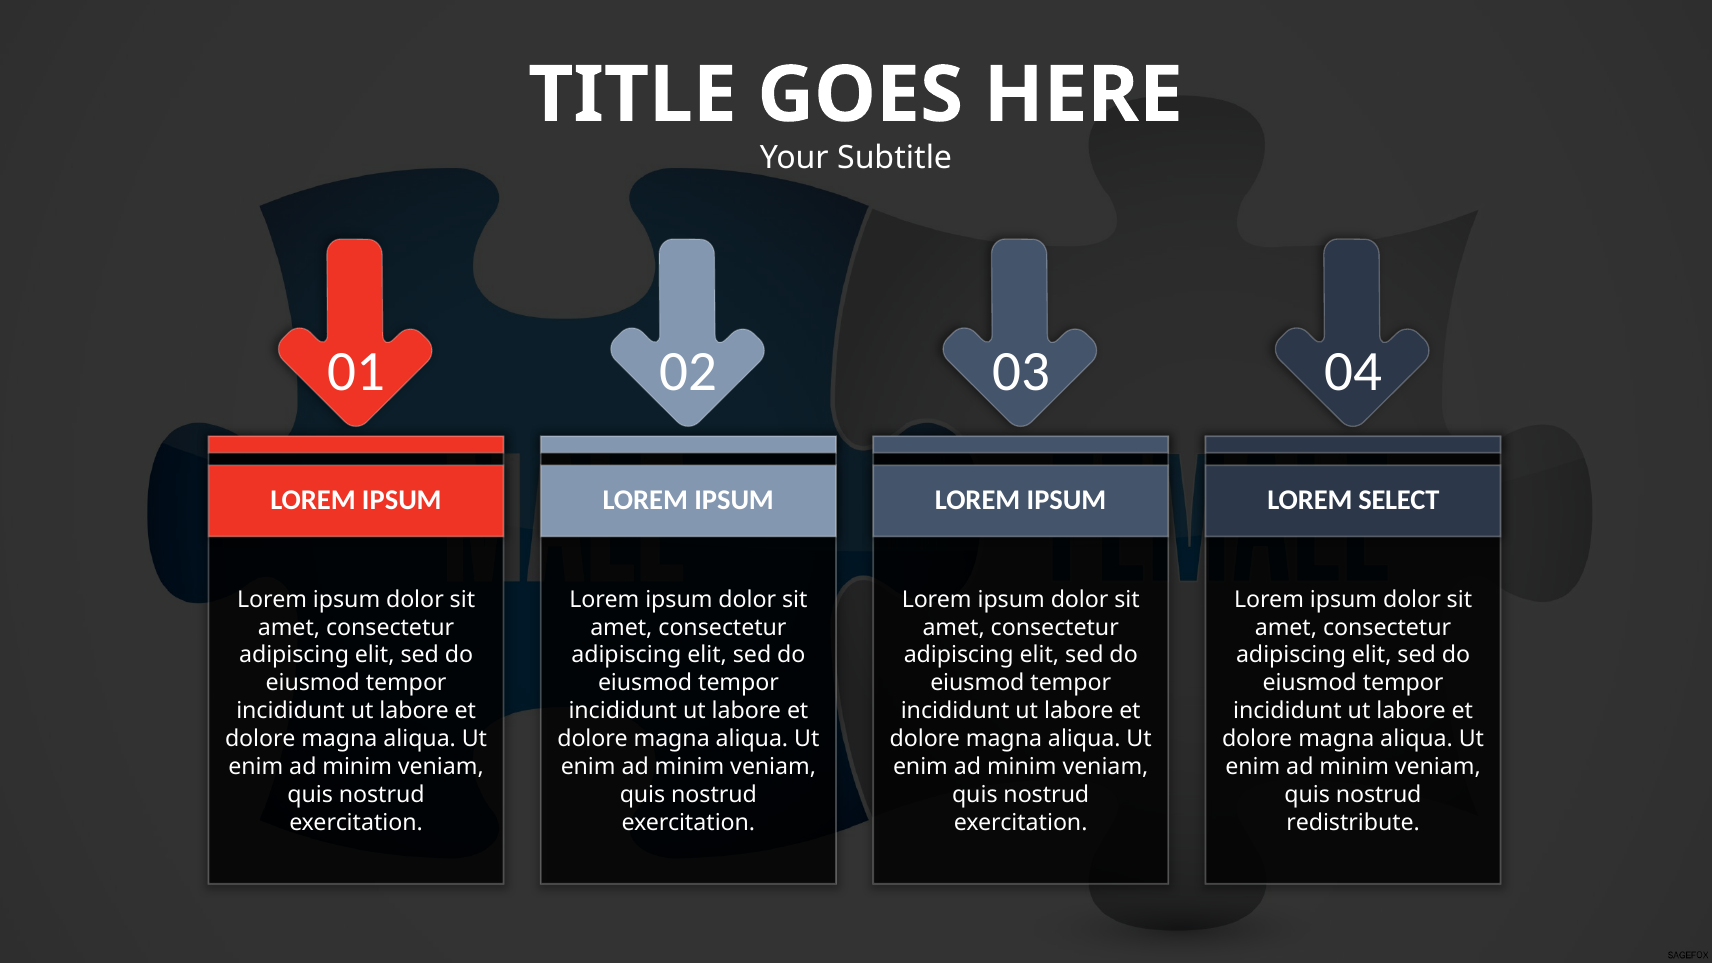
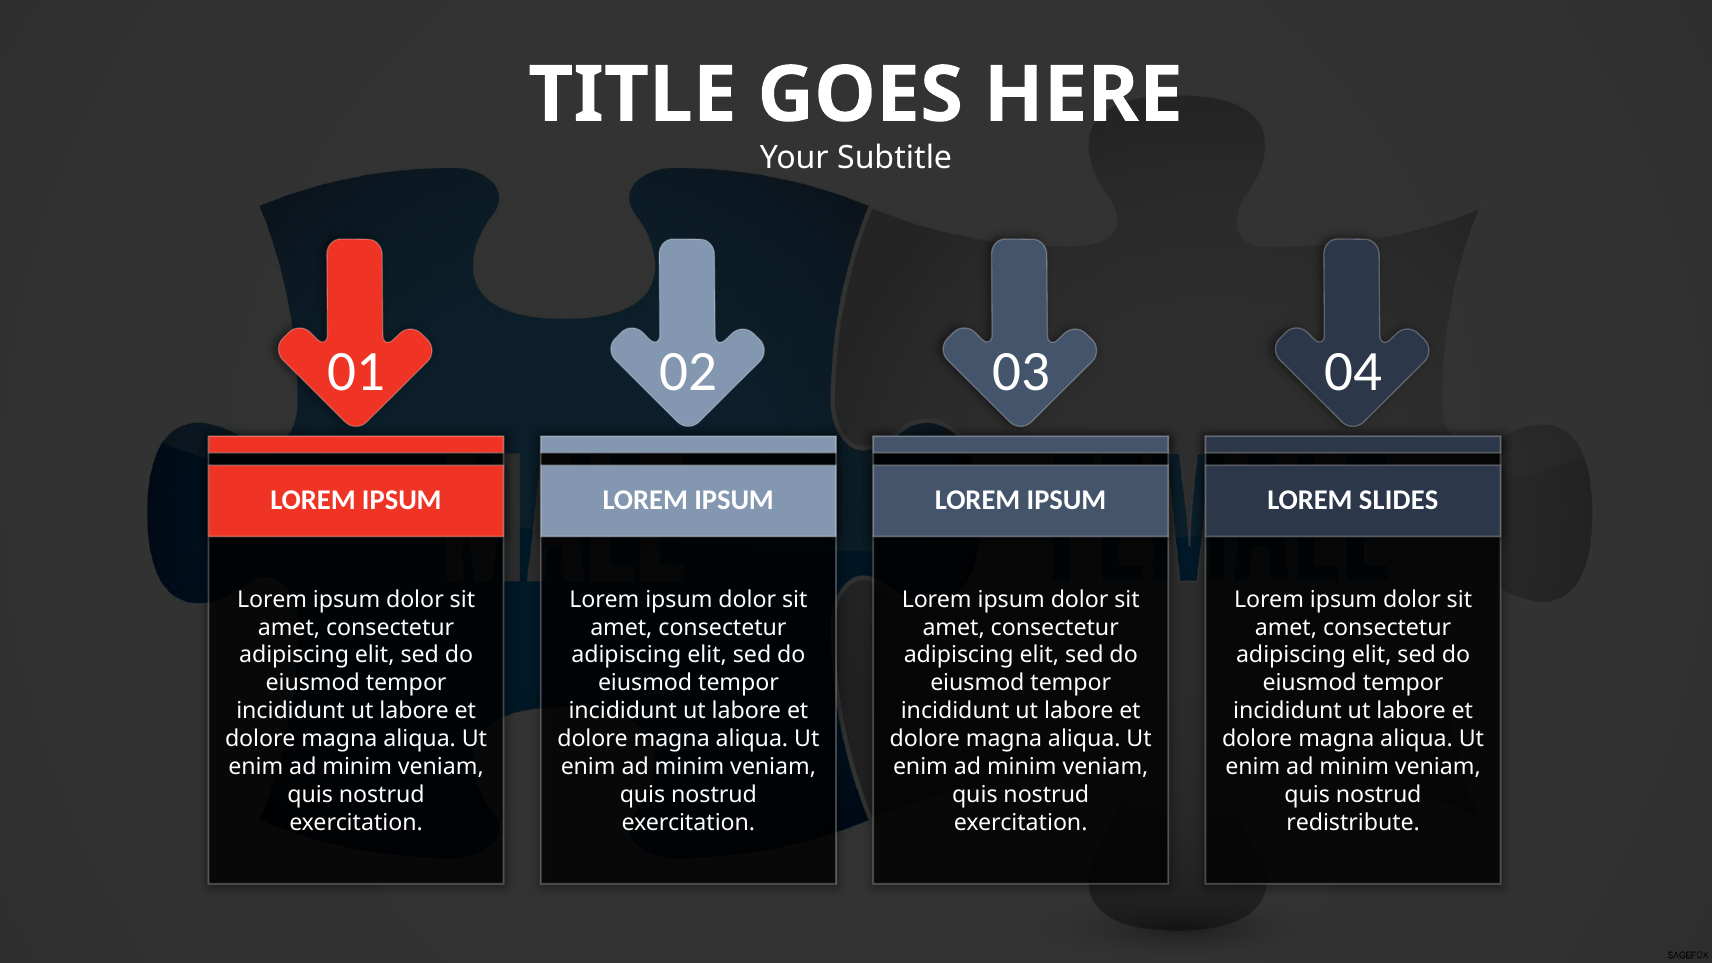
SELECT: SELECT -> SLIDES
